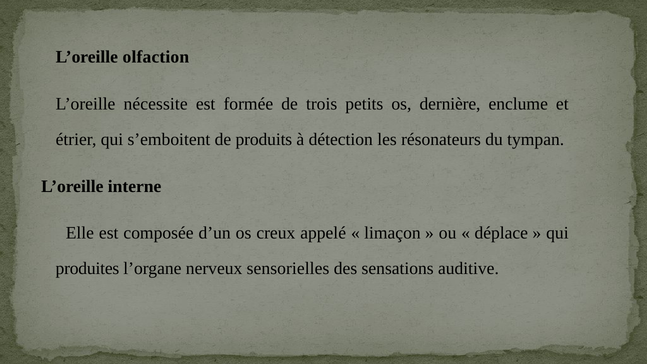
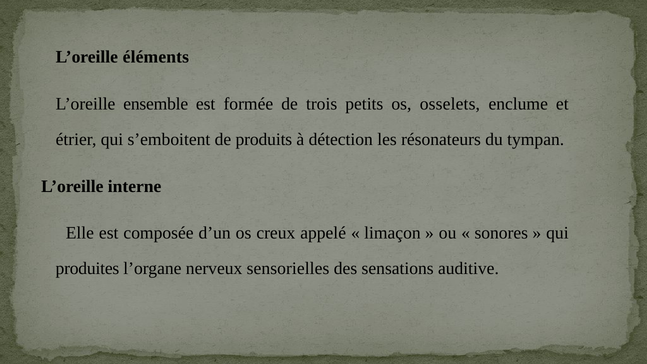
olfaction: olfaction -> éléments
nécessite: nécessite -> ensemble
dernière: dernière -> osselets
déplace: déplace -> sonores
